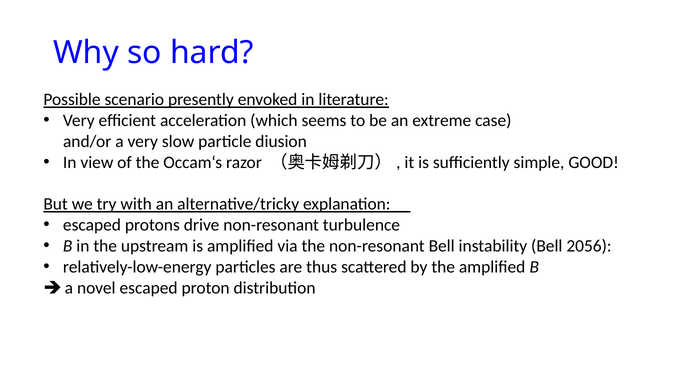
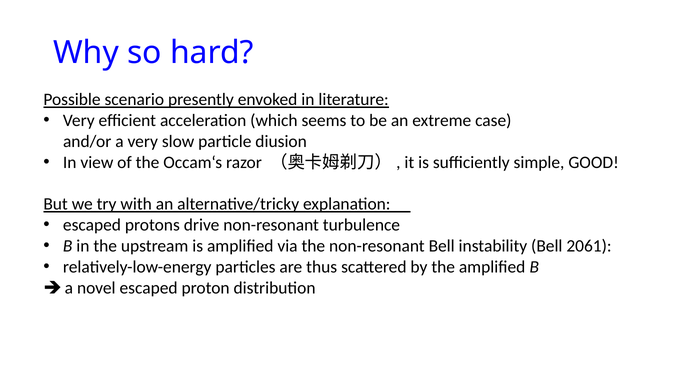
2056: 2056 -> 2061
